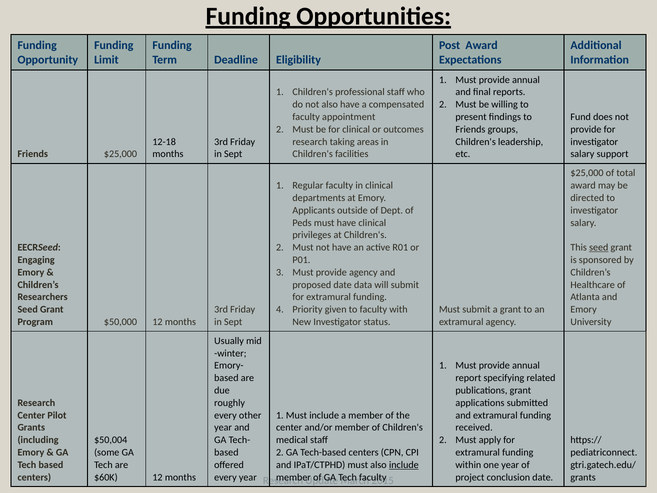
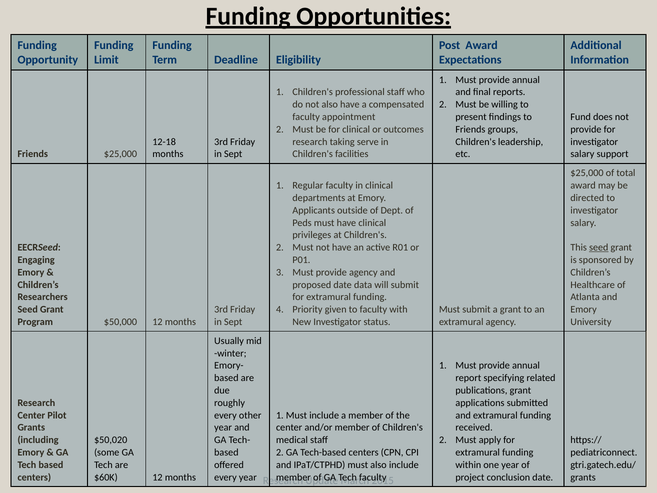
areas: areas -> serve
$50,004: $50,004 -> $50,020
include at (404, 465) underline: present -> none
